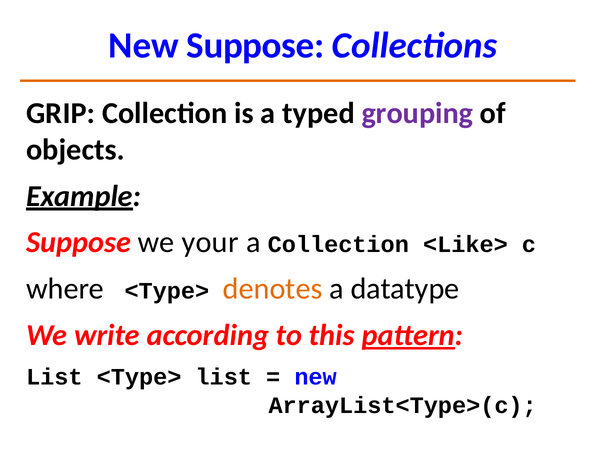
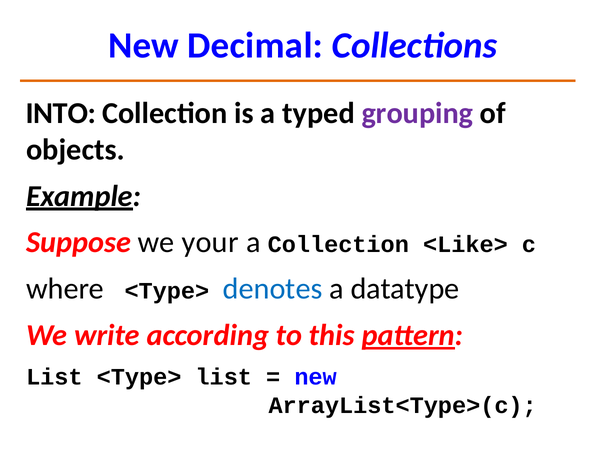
New Suppose: Suppose -> Decimal
GRIP: GRIP -> INTO
denotes colour: orange -> blue
